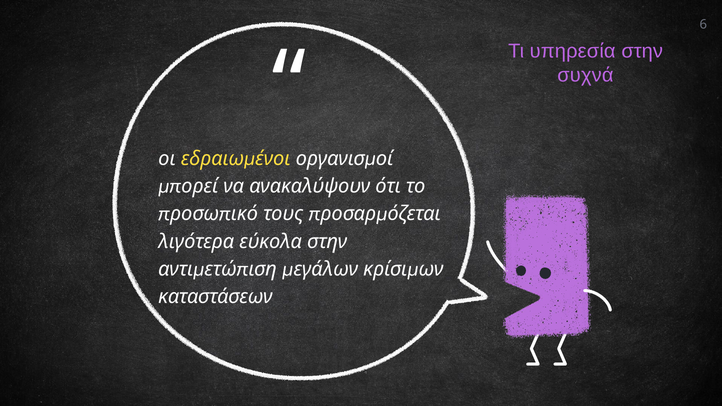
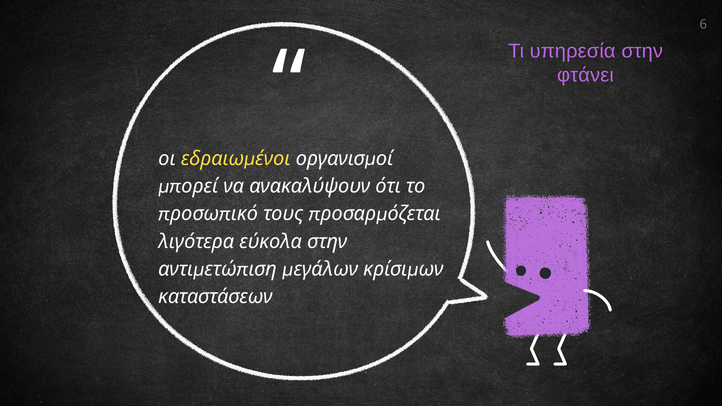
συχνά: συχνά -> φτάνει
